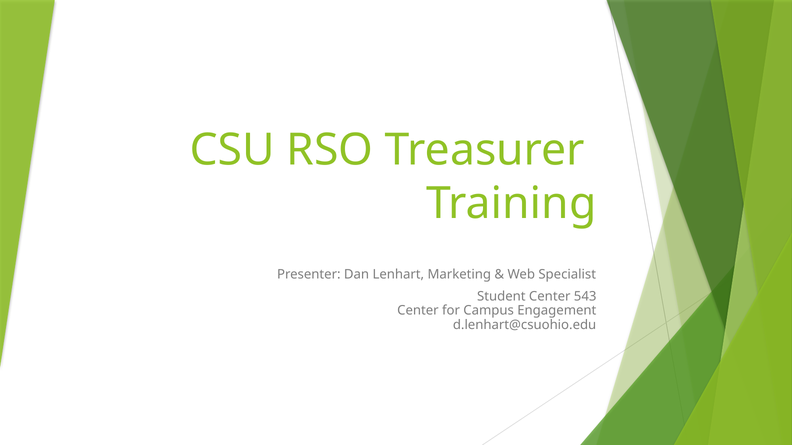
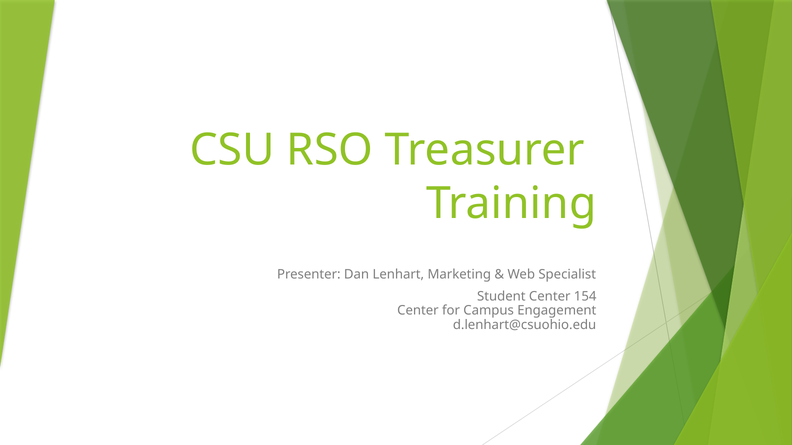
543: 543 -> 154
